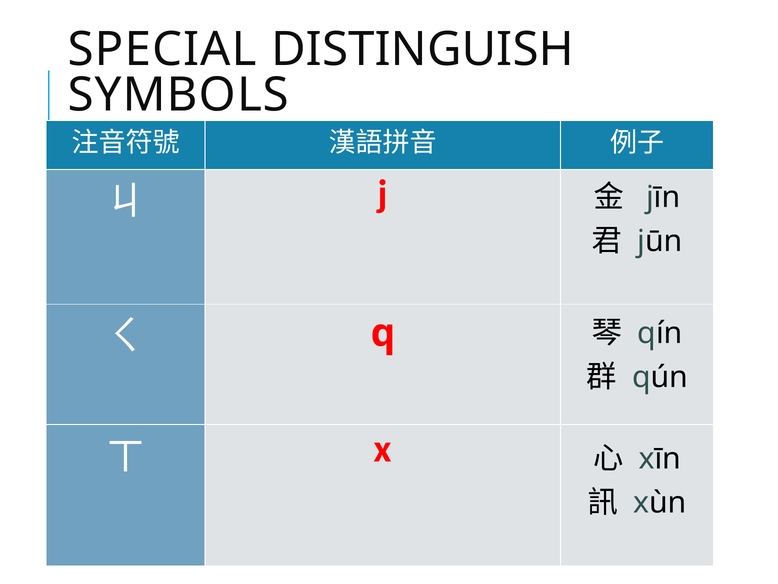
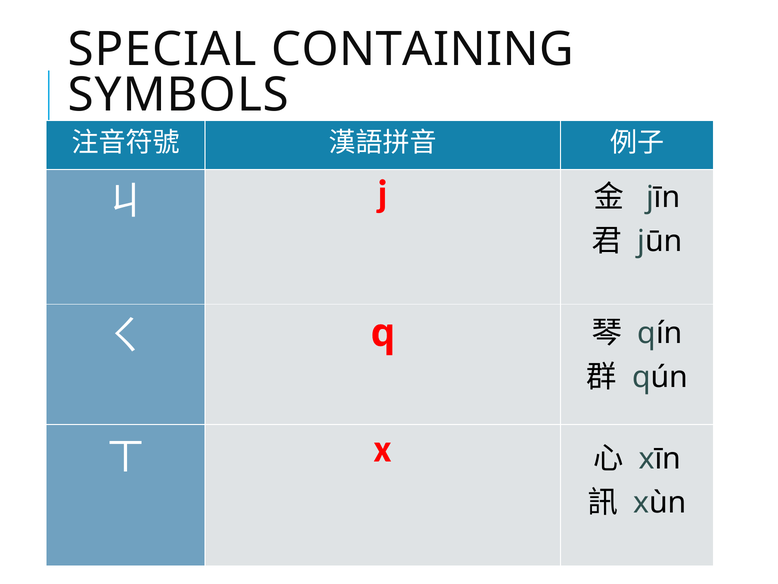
DISTINGUISH: DISTINGUISH -> CONTAINING
